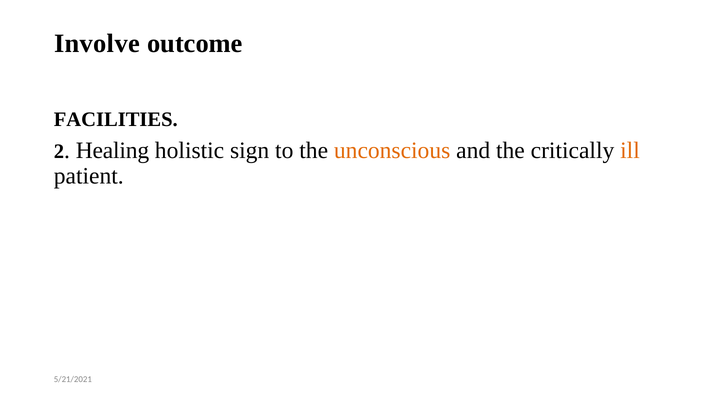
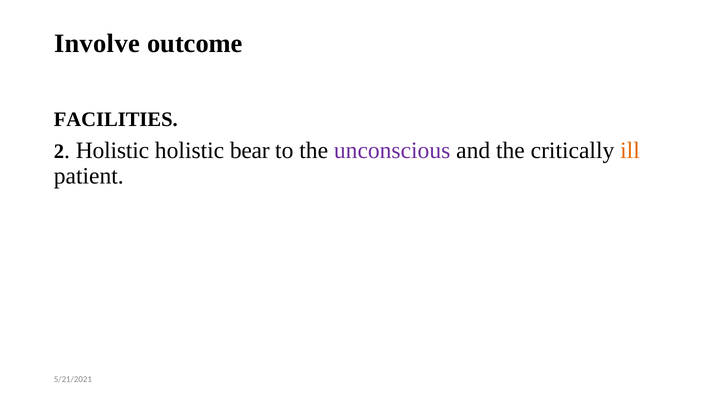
Healing at (112, 151): Healing -> Holistic
sign: sign -> bear
unconscious colour: orange -> purple
